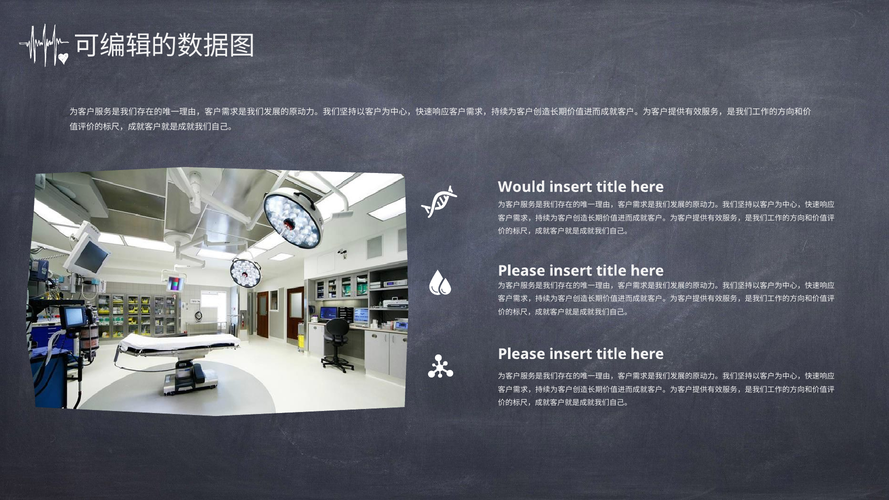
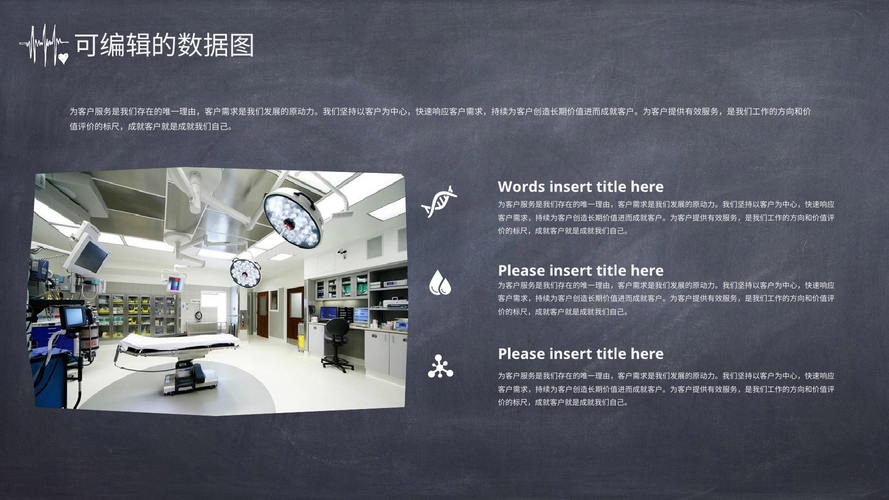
Would: Would -> Words
